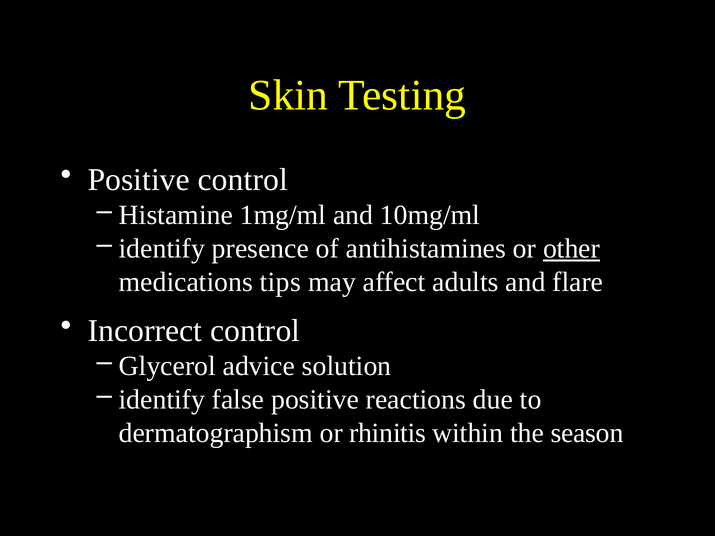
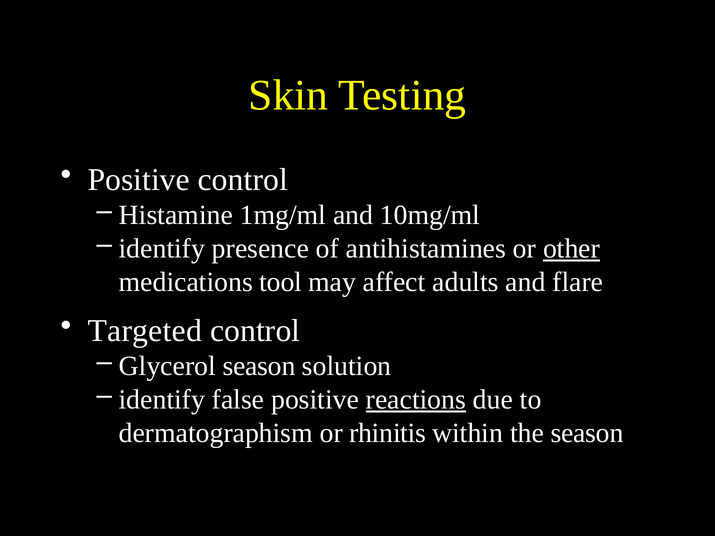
tips: tips -> tool
Incorrect: Incorrect -> Targeted
Glycerol advice: advice -> season
reactions underline: none -> present
